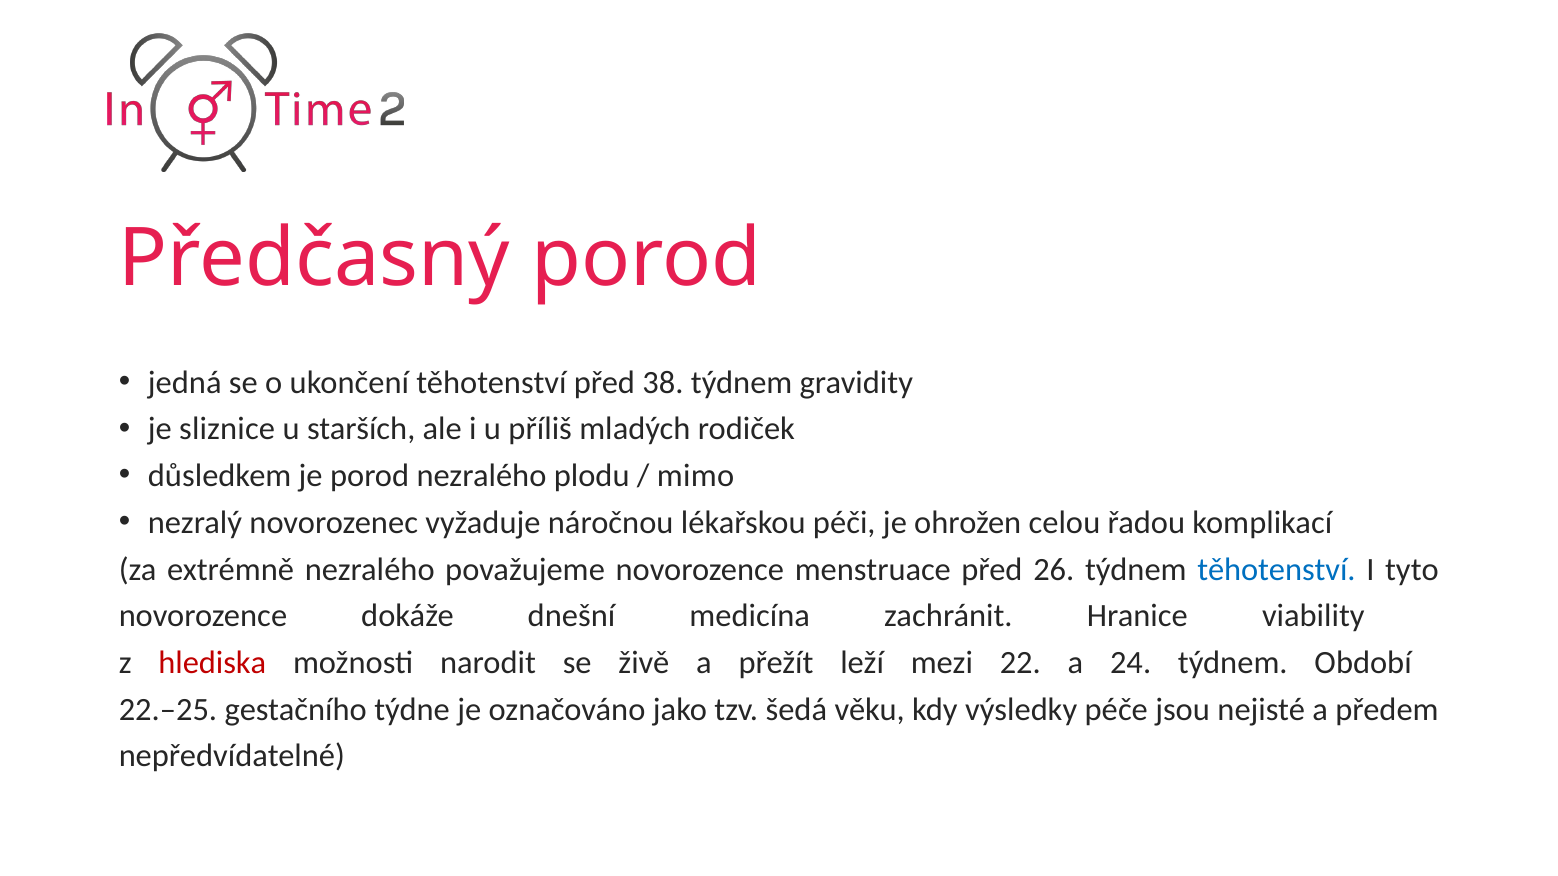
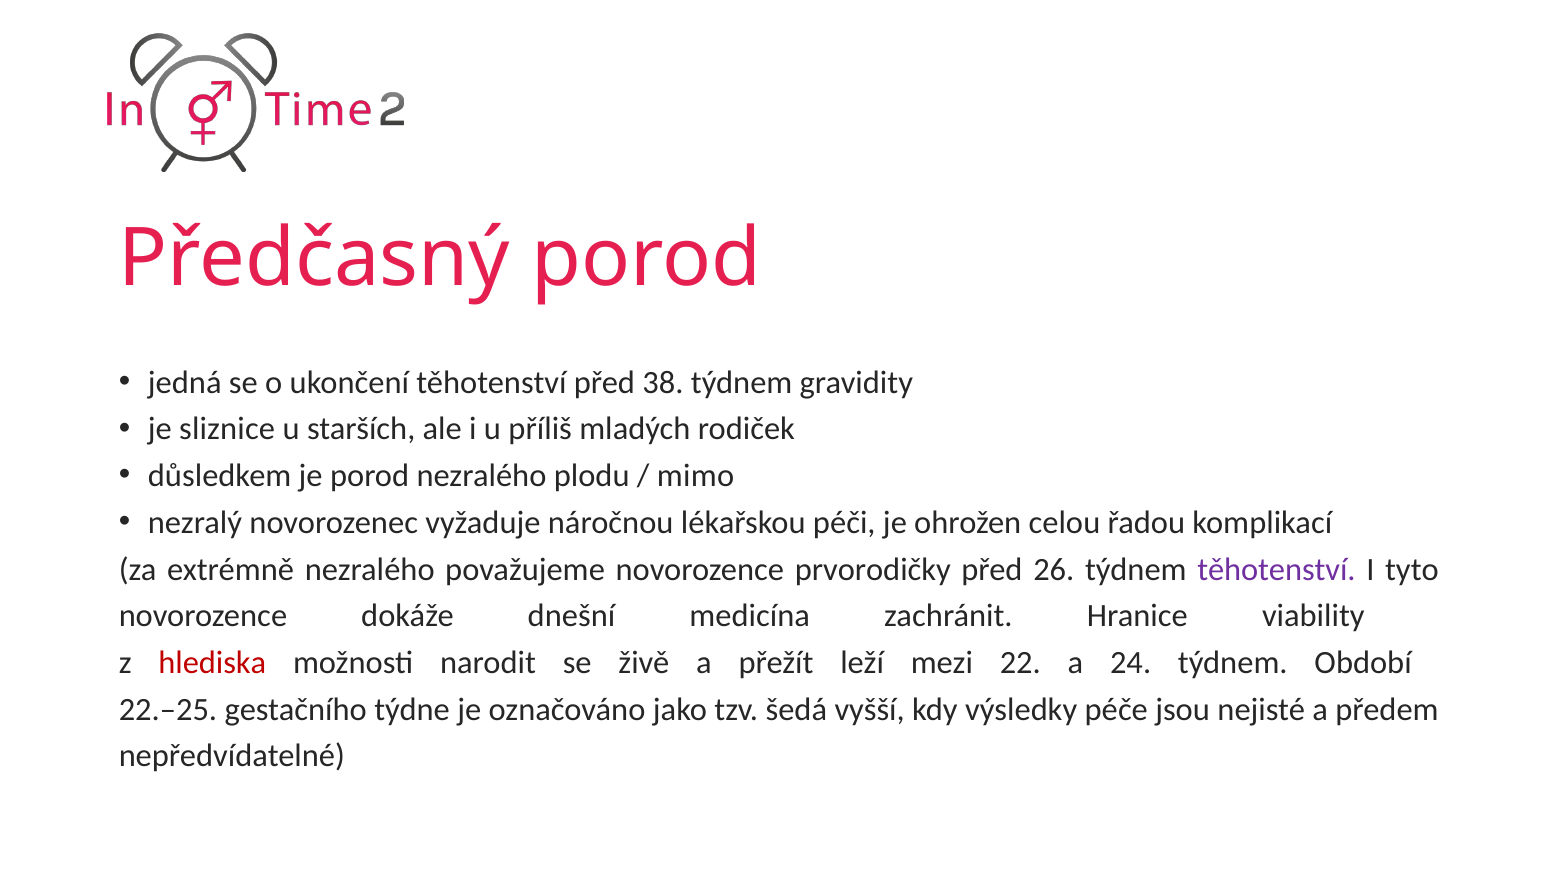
menstruace: menstruace -> prvorodičky
těhotenství at (1276, 570) colour: blue -> purple
věku: věku -> vyšší
